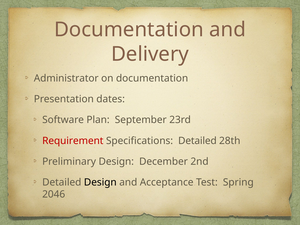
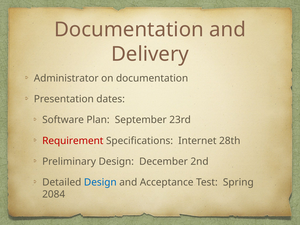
Specifications Detailed: Detailed -> Internet
Design at (100, 182) colour: black -> blue
2046: 2046 -> 2084
